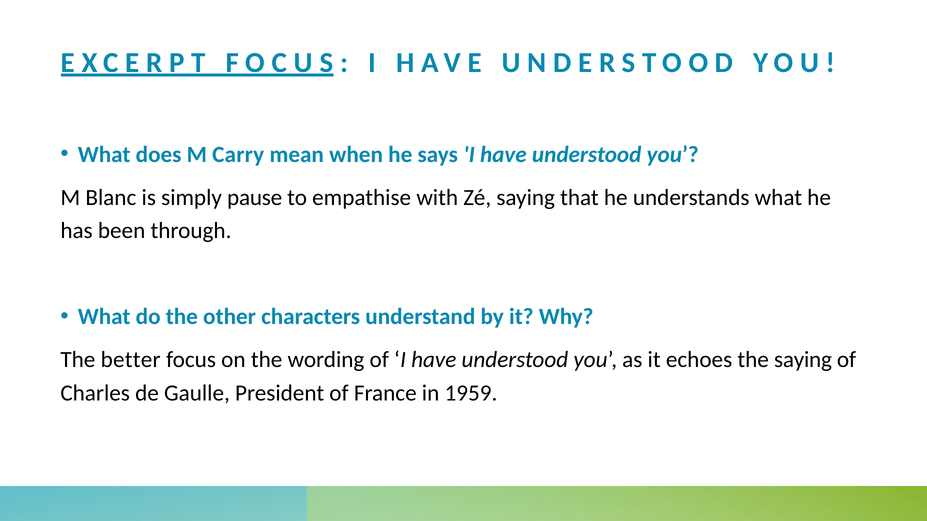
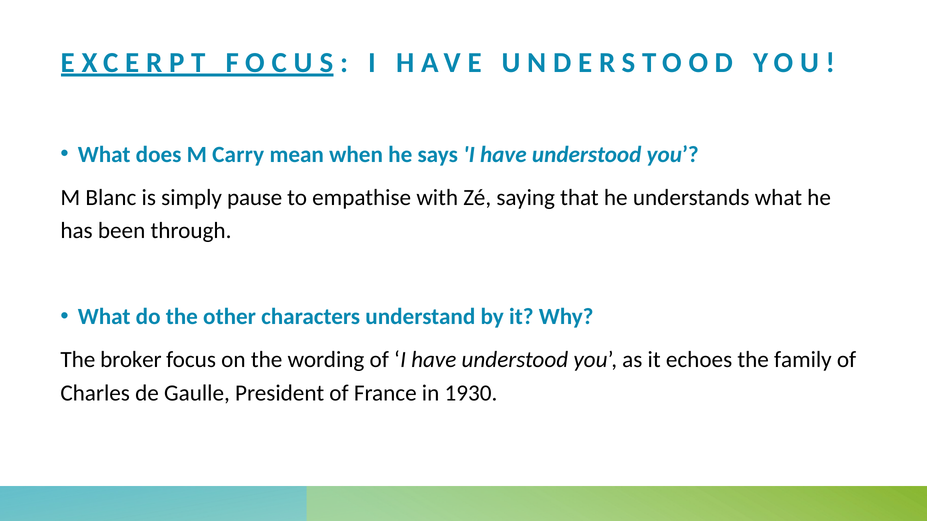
better: better -> broker
the saying: saying -> family
1959: 1959 -> 1930
